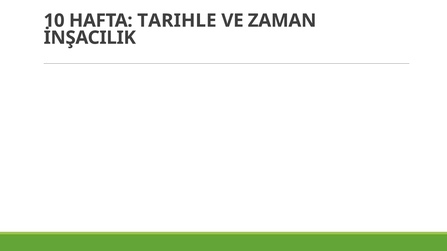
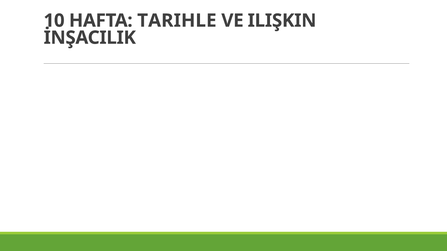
ZAMAN: ZAMAN -> ILIŞKIN
